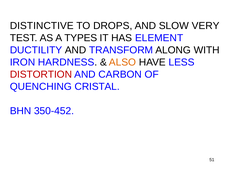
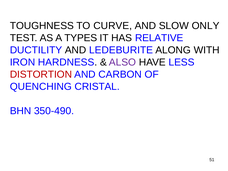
DISTINCTIVE: DISTINCTIVE -> TOUGHNESS
DROPS: DROPS -> CURVE
VERY: VERY -> ONLY
ELEMENT: ELEMENT -> RELATIVE
TRANSFORM: TRANSFORM -> LEDEBURITE
ALSO colour: orange -> purple
350-452: 350-452 -> 350-490
